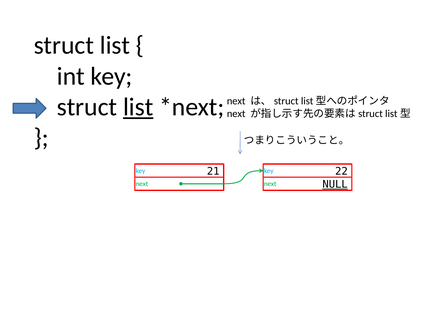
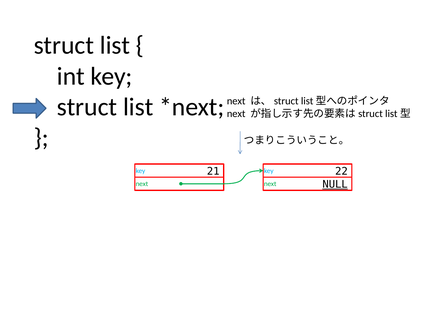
list at (138, 107) underline: present -> none
